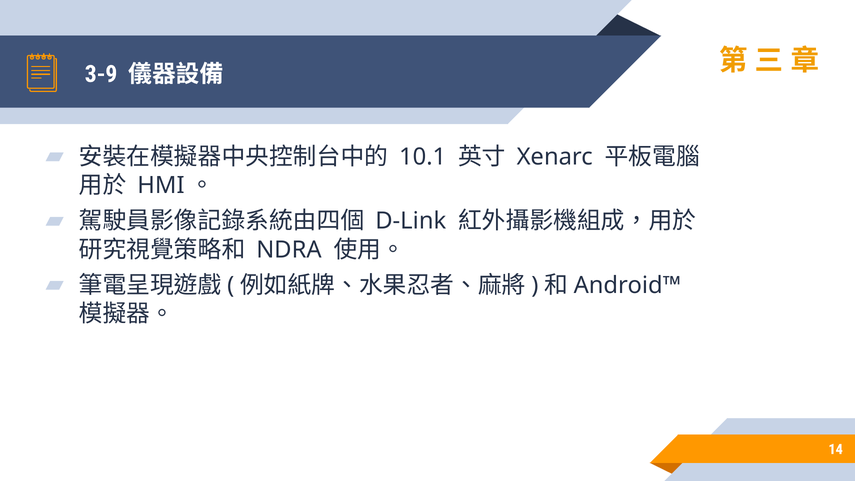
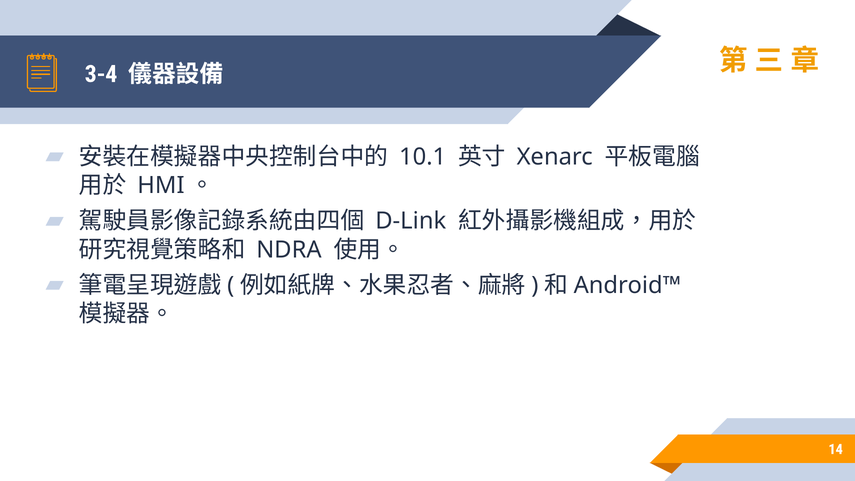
3-9: 3-9 -> 3-4
